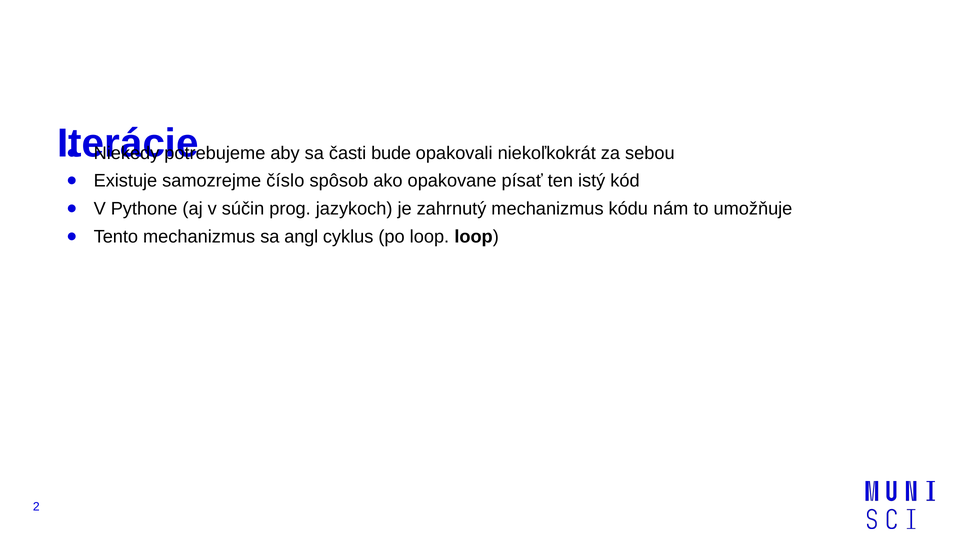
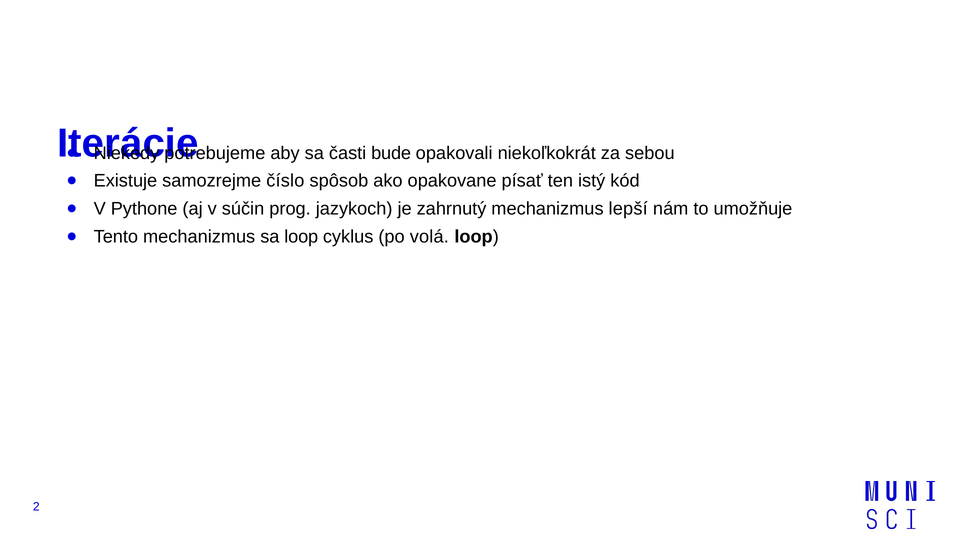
kódu: kódu -> lepší
sa angl: angl -> loop
po loop: loop -> volá
